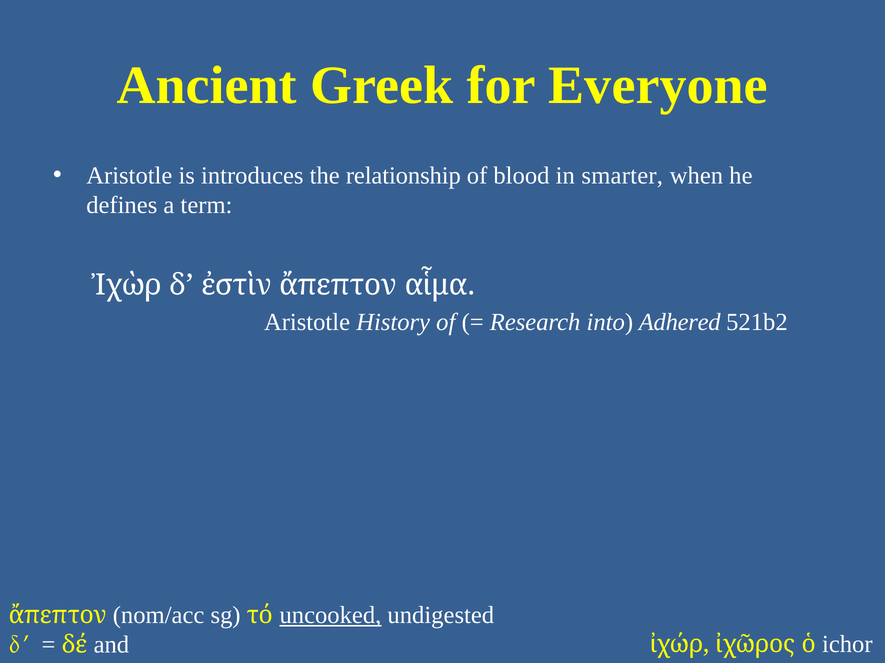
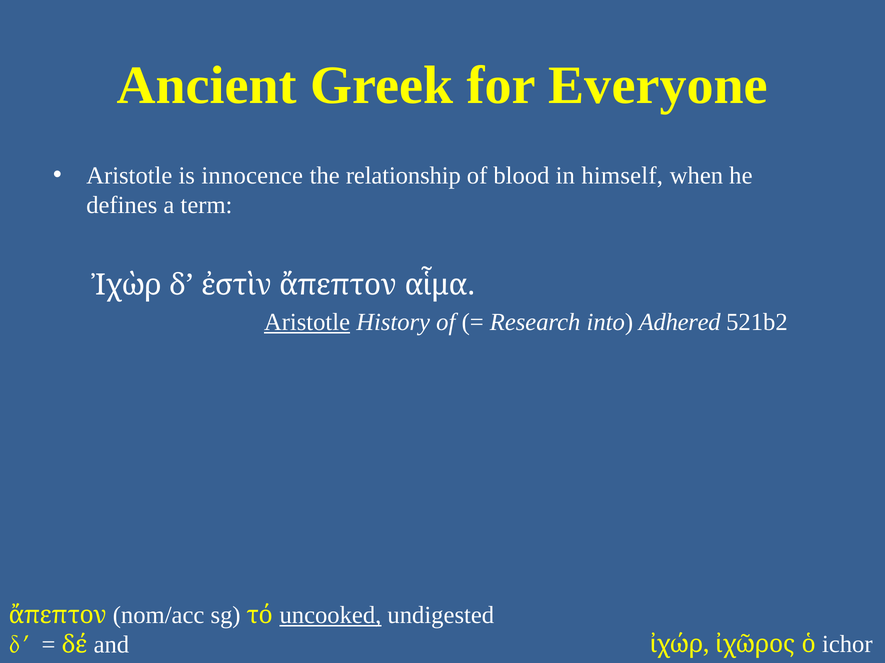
introduces: introduces -> innocence
smarter: smarter -> himself
Aristotle at (307, 322) underline: none -> present
